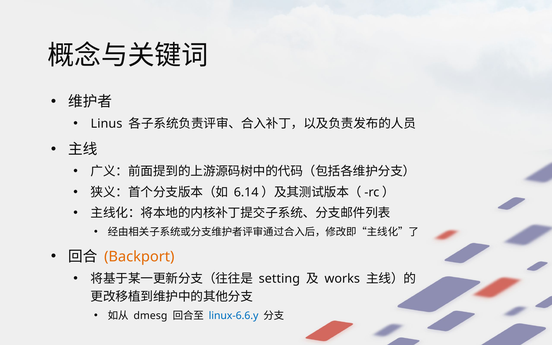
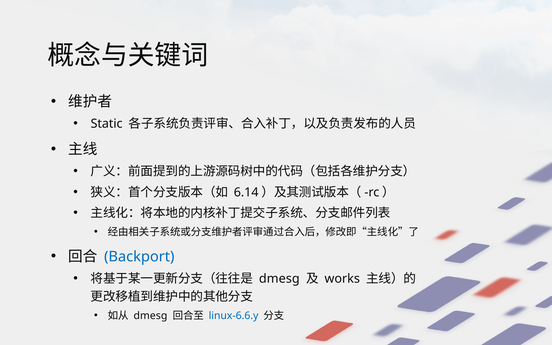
Linus: Linus -> Static
Backport colour: orange -> blue
setting at (279, 279): setting -> dmesg
